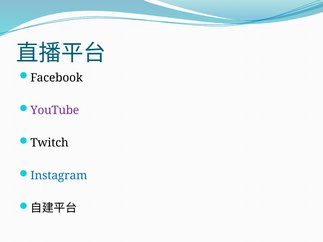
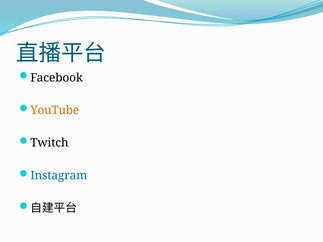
YouTube colour: purple -> orange
